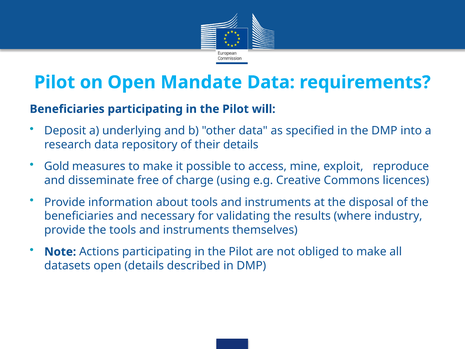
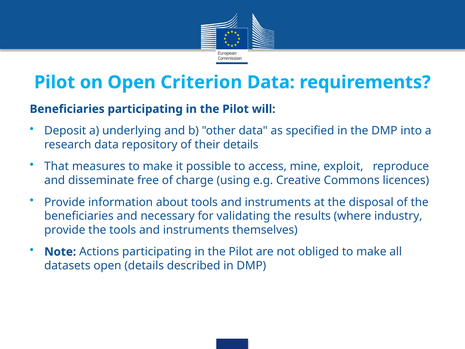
Mandate: Mandate -> Criterion
Gold: Gold -> That
